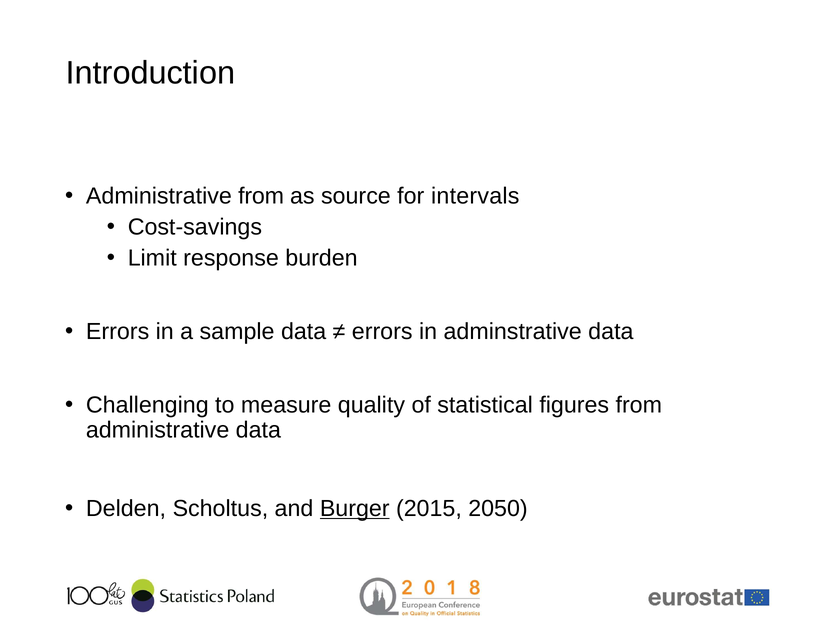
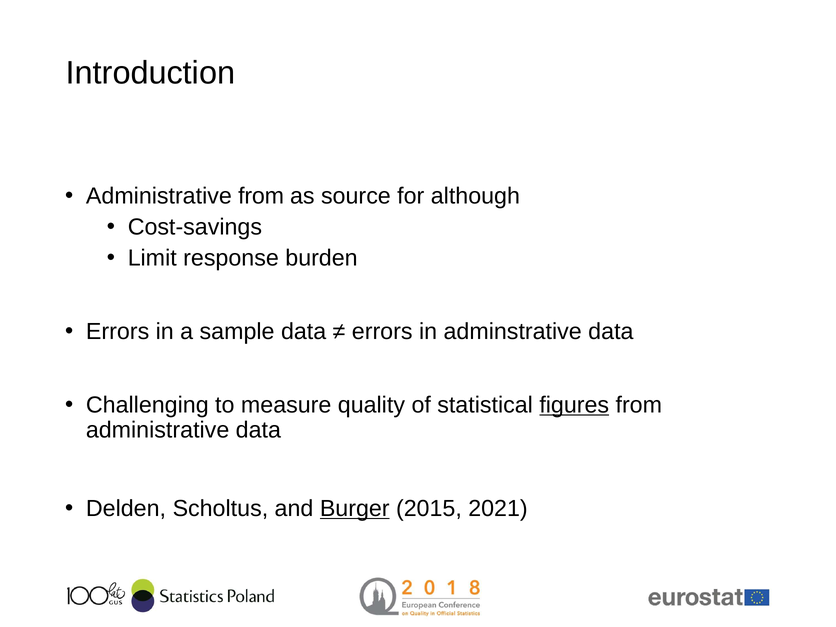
intervals: intervals -> although
figures underline: none -> present
2050: 2050 -> 2021
